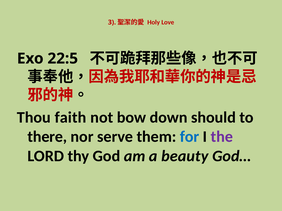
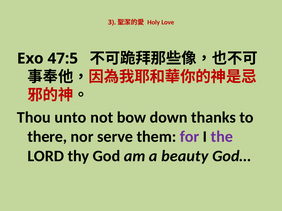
22:5: 22:5 -> 47:5
faith: faith -> unto
should: should -> thanks
for colour: blue -> purple
